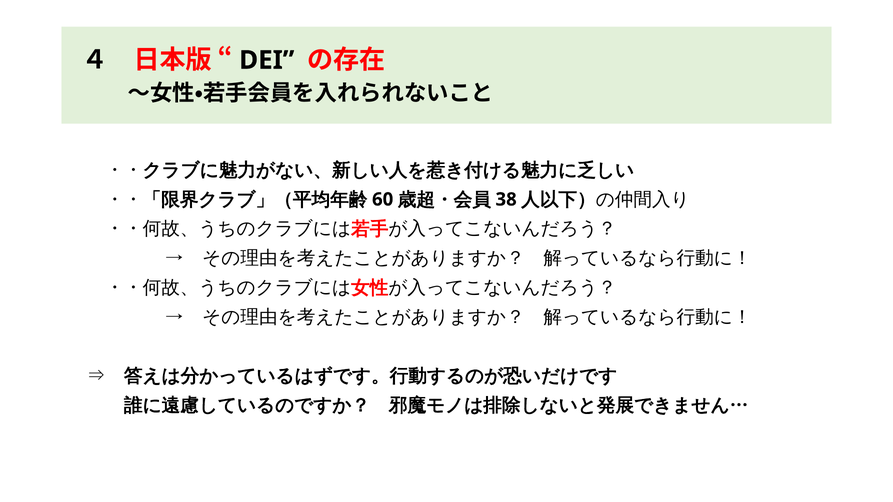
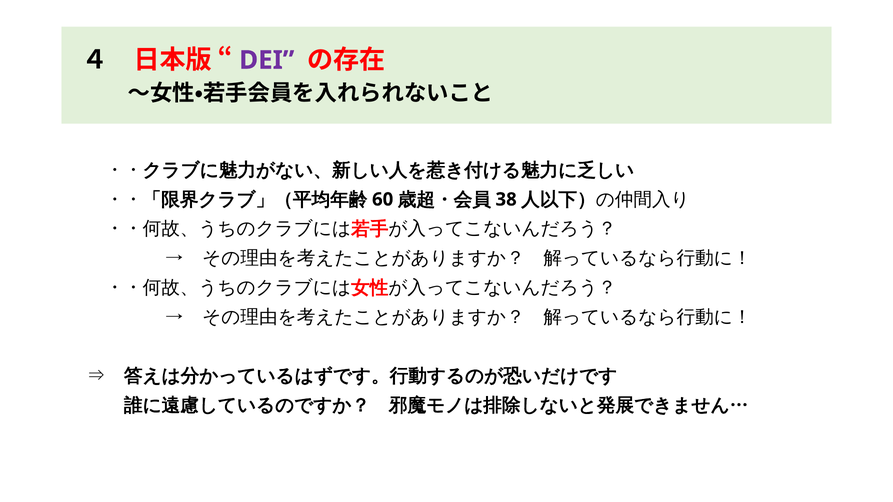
DEI colour: black -> purple
